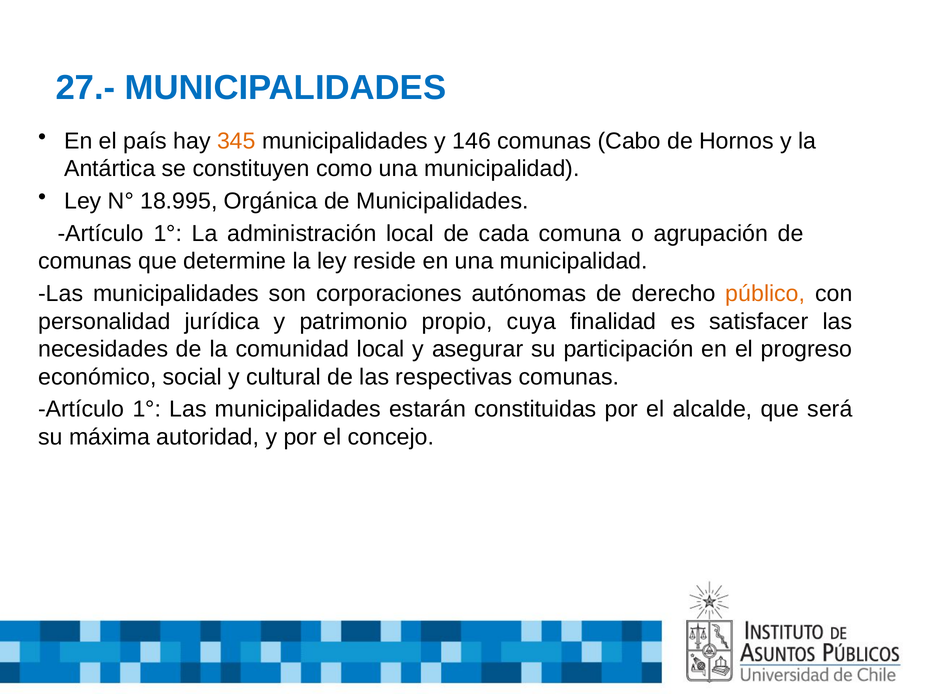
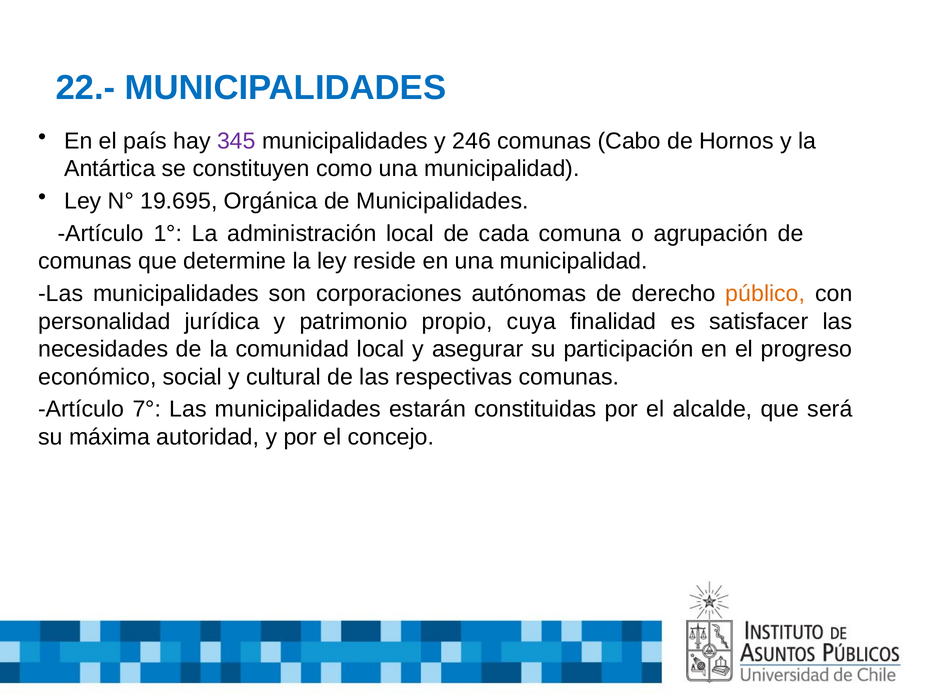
27.-: 27.- -> 22.-
345 colour: orange -> purple
146: 146 -> 246
18.995: 18.995 -> 19.695
1° at (147, 410): 1° -> 7°
